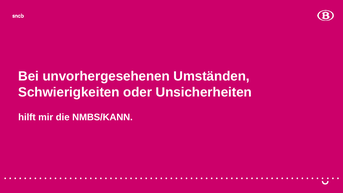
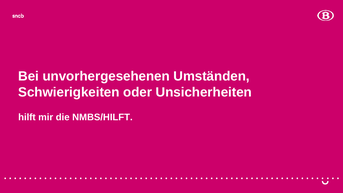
NMBS/KANN: NMBS/KANN -> NMBS/HILFT
